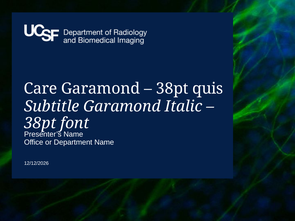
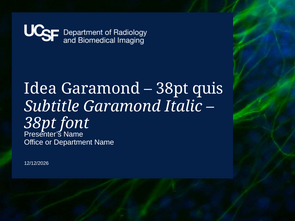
Care: Care -> Idea
